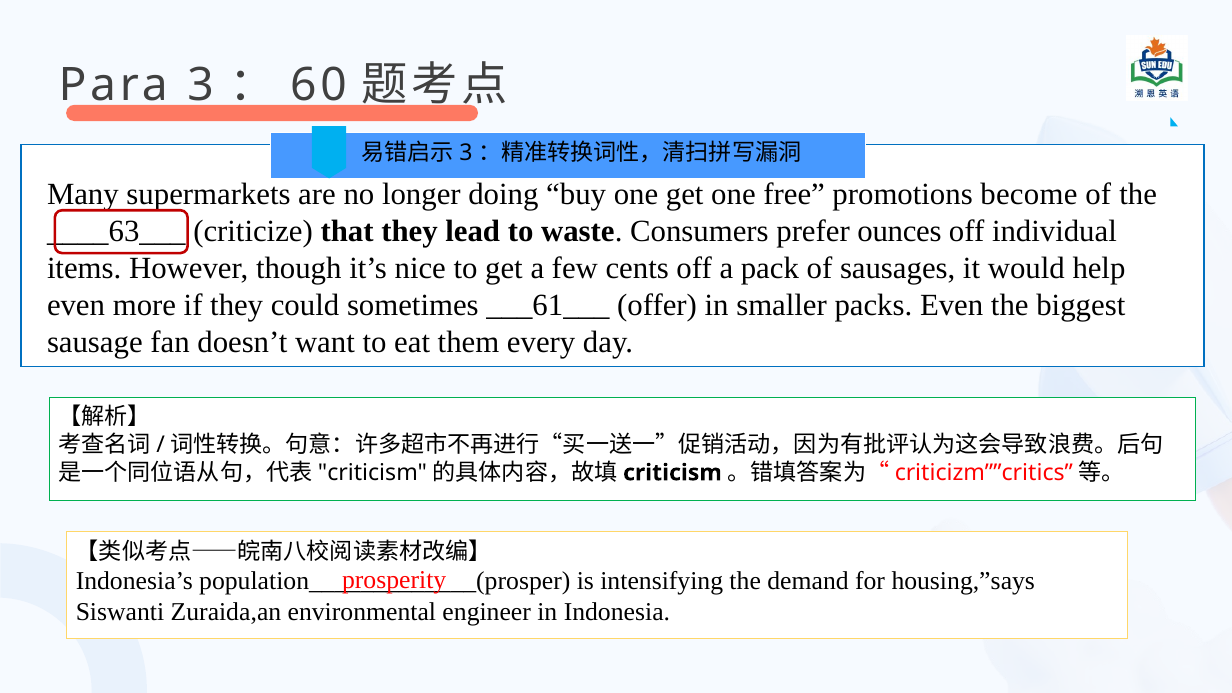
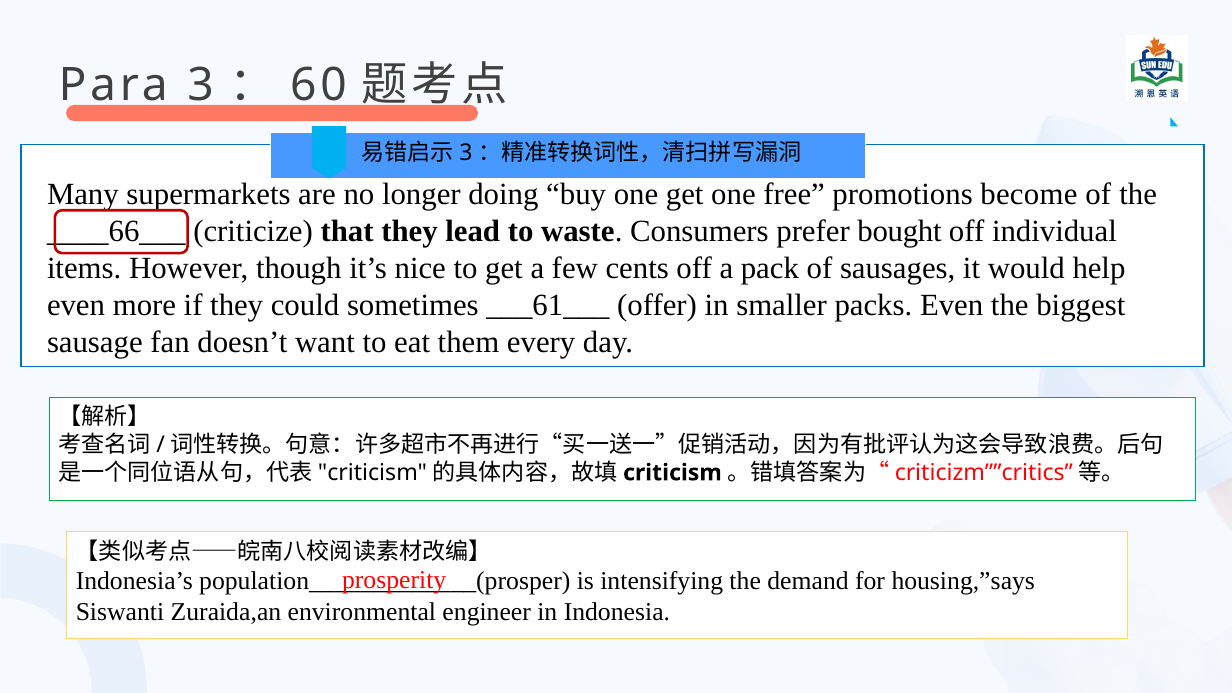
____63___: ____63___ -> ____66___
ounces: ounces -> bought
